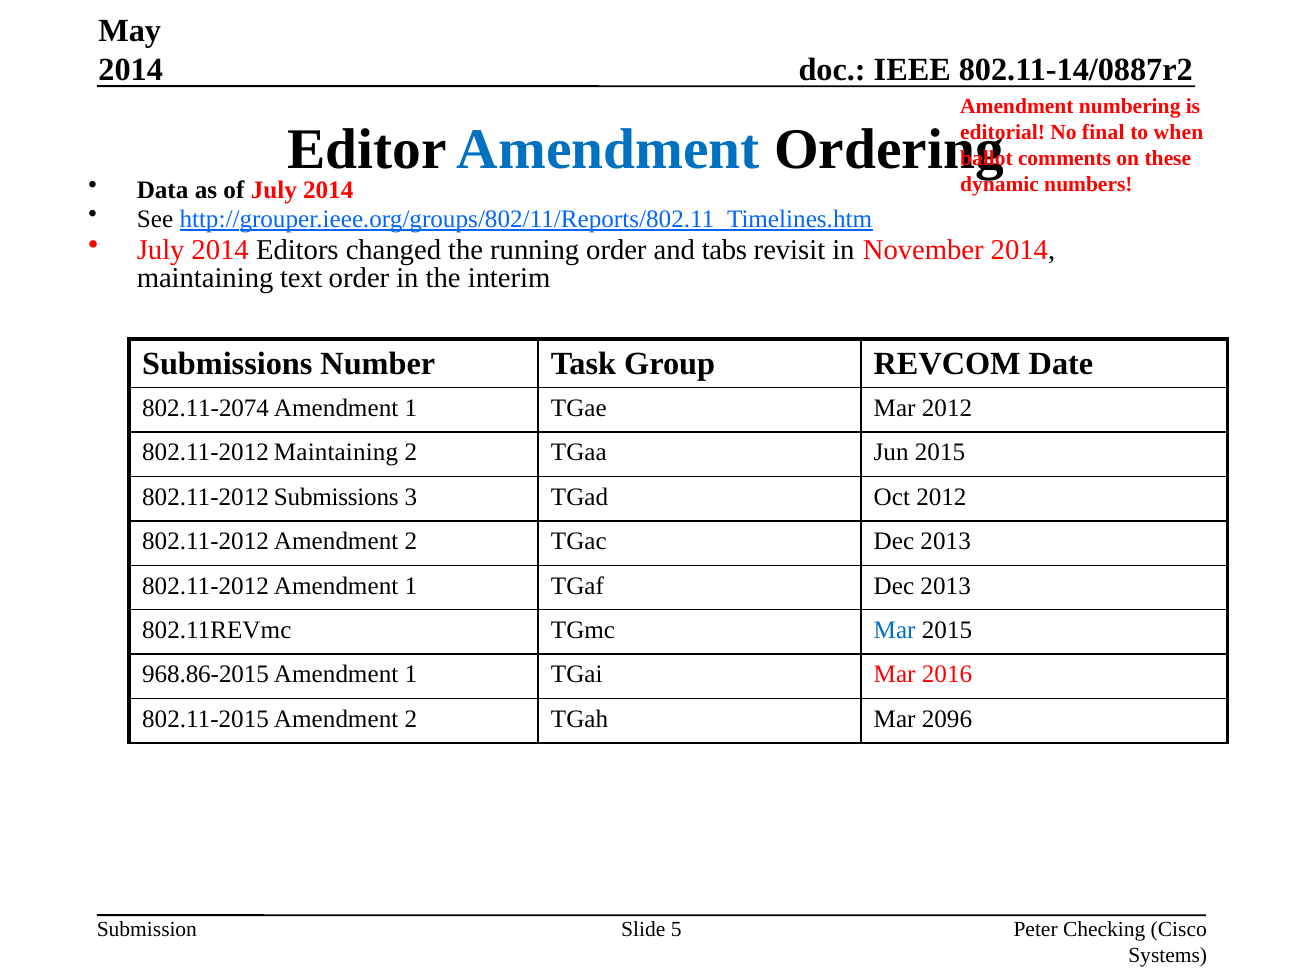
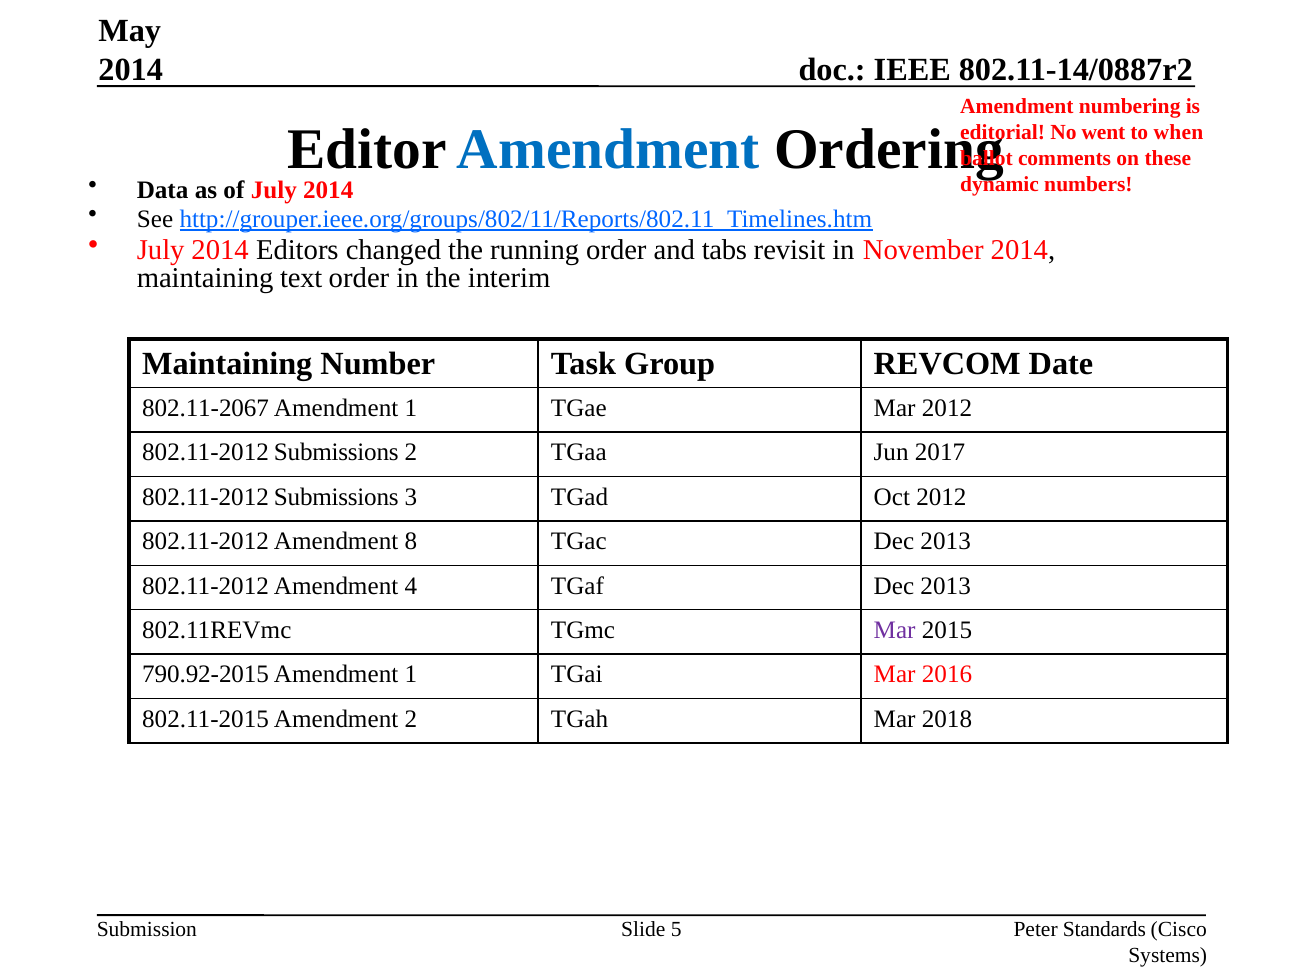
final: final -> went
Submissions at (227, 364): Submissions -> Maintaining
802.11-2074: 802.11-2074 -> 802.11-2067
Maintaining at (336, 453): Maintaining -> Submissions
Jun 2015: 2015 -> 2017
802.11-2012 Amendment 2: 2 -> 8
802.11-2012 Amendment 1: 1 -> 4
Mar at (895, 630) colour: blue -> purple
968.86-2015: 968.86-2015 -> 790.92-2015
2096: 2096 -> 2018
Checking: Checking -> Standards
